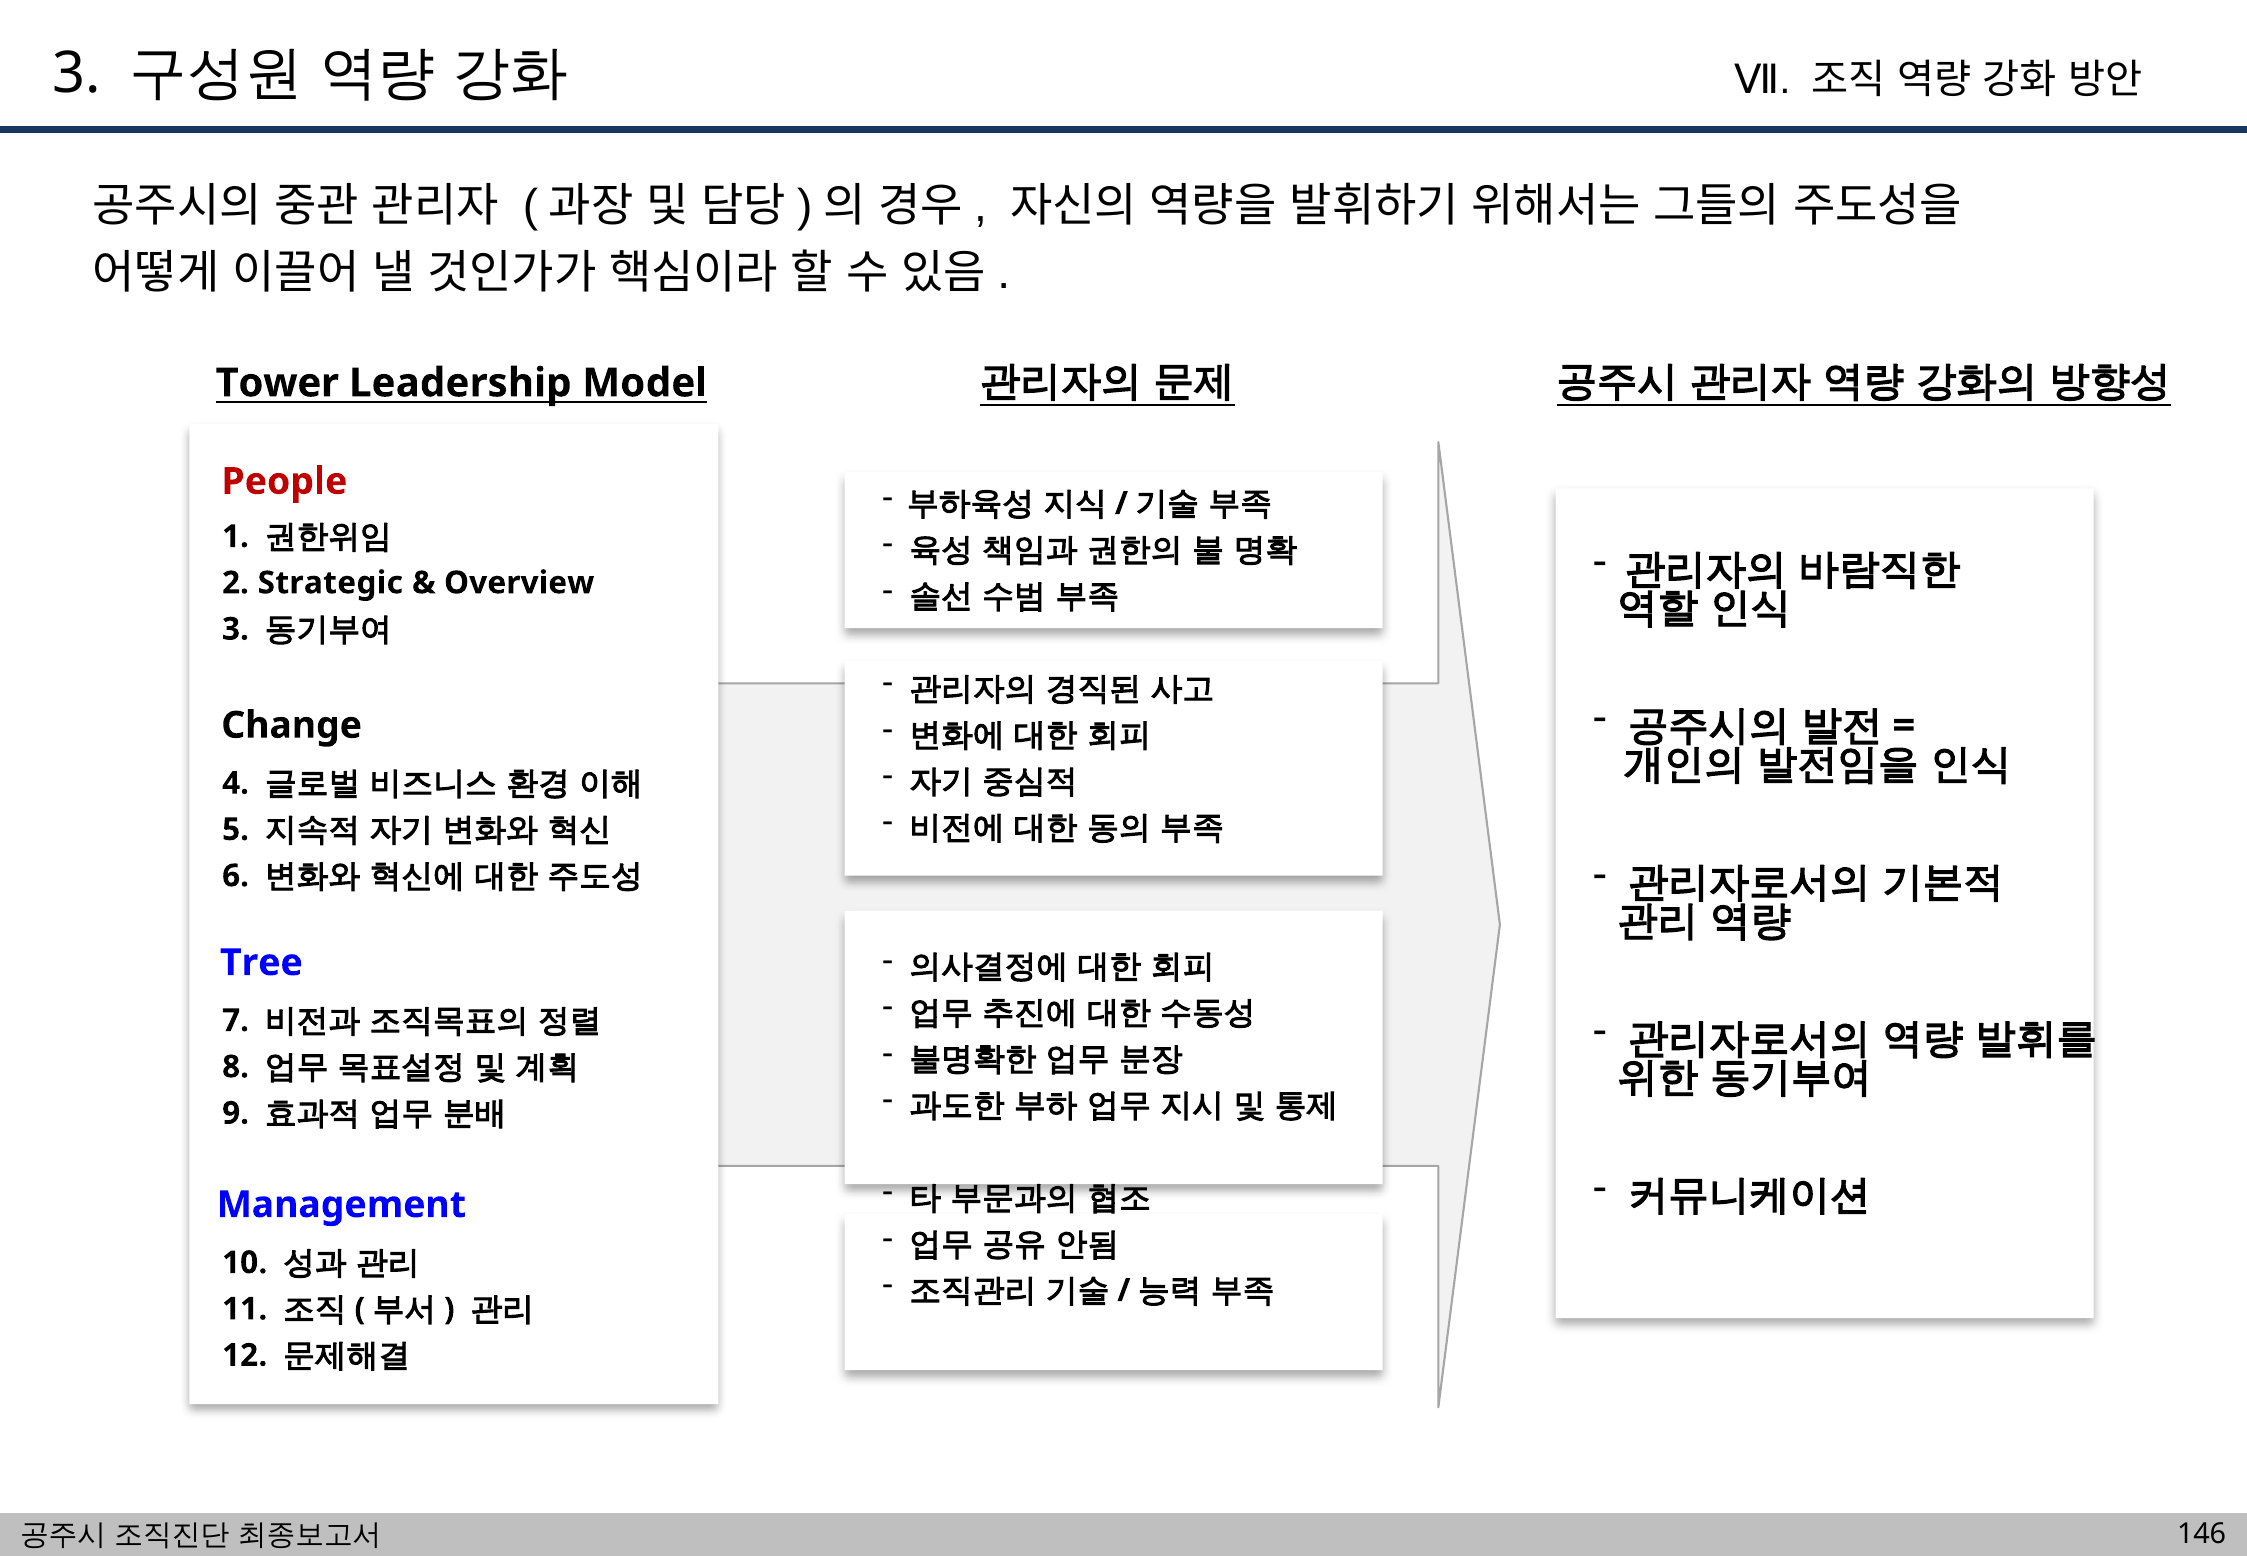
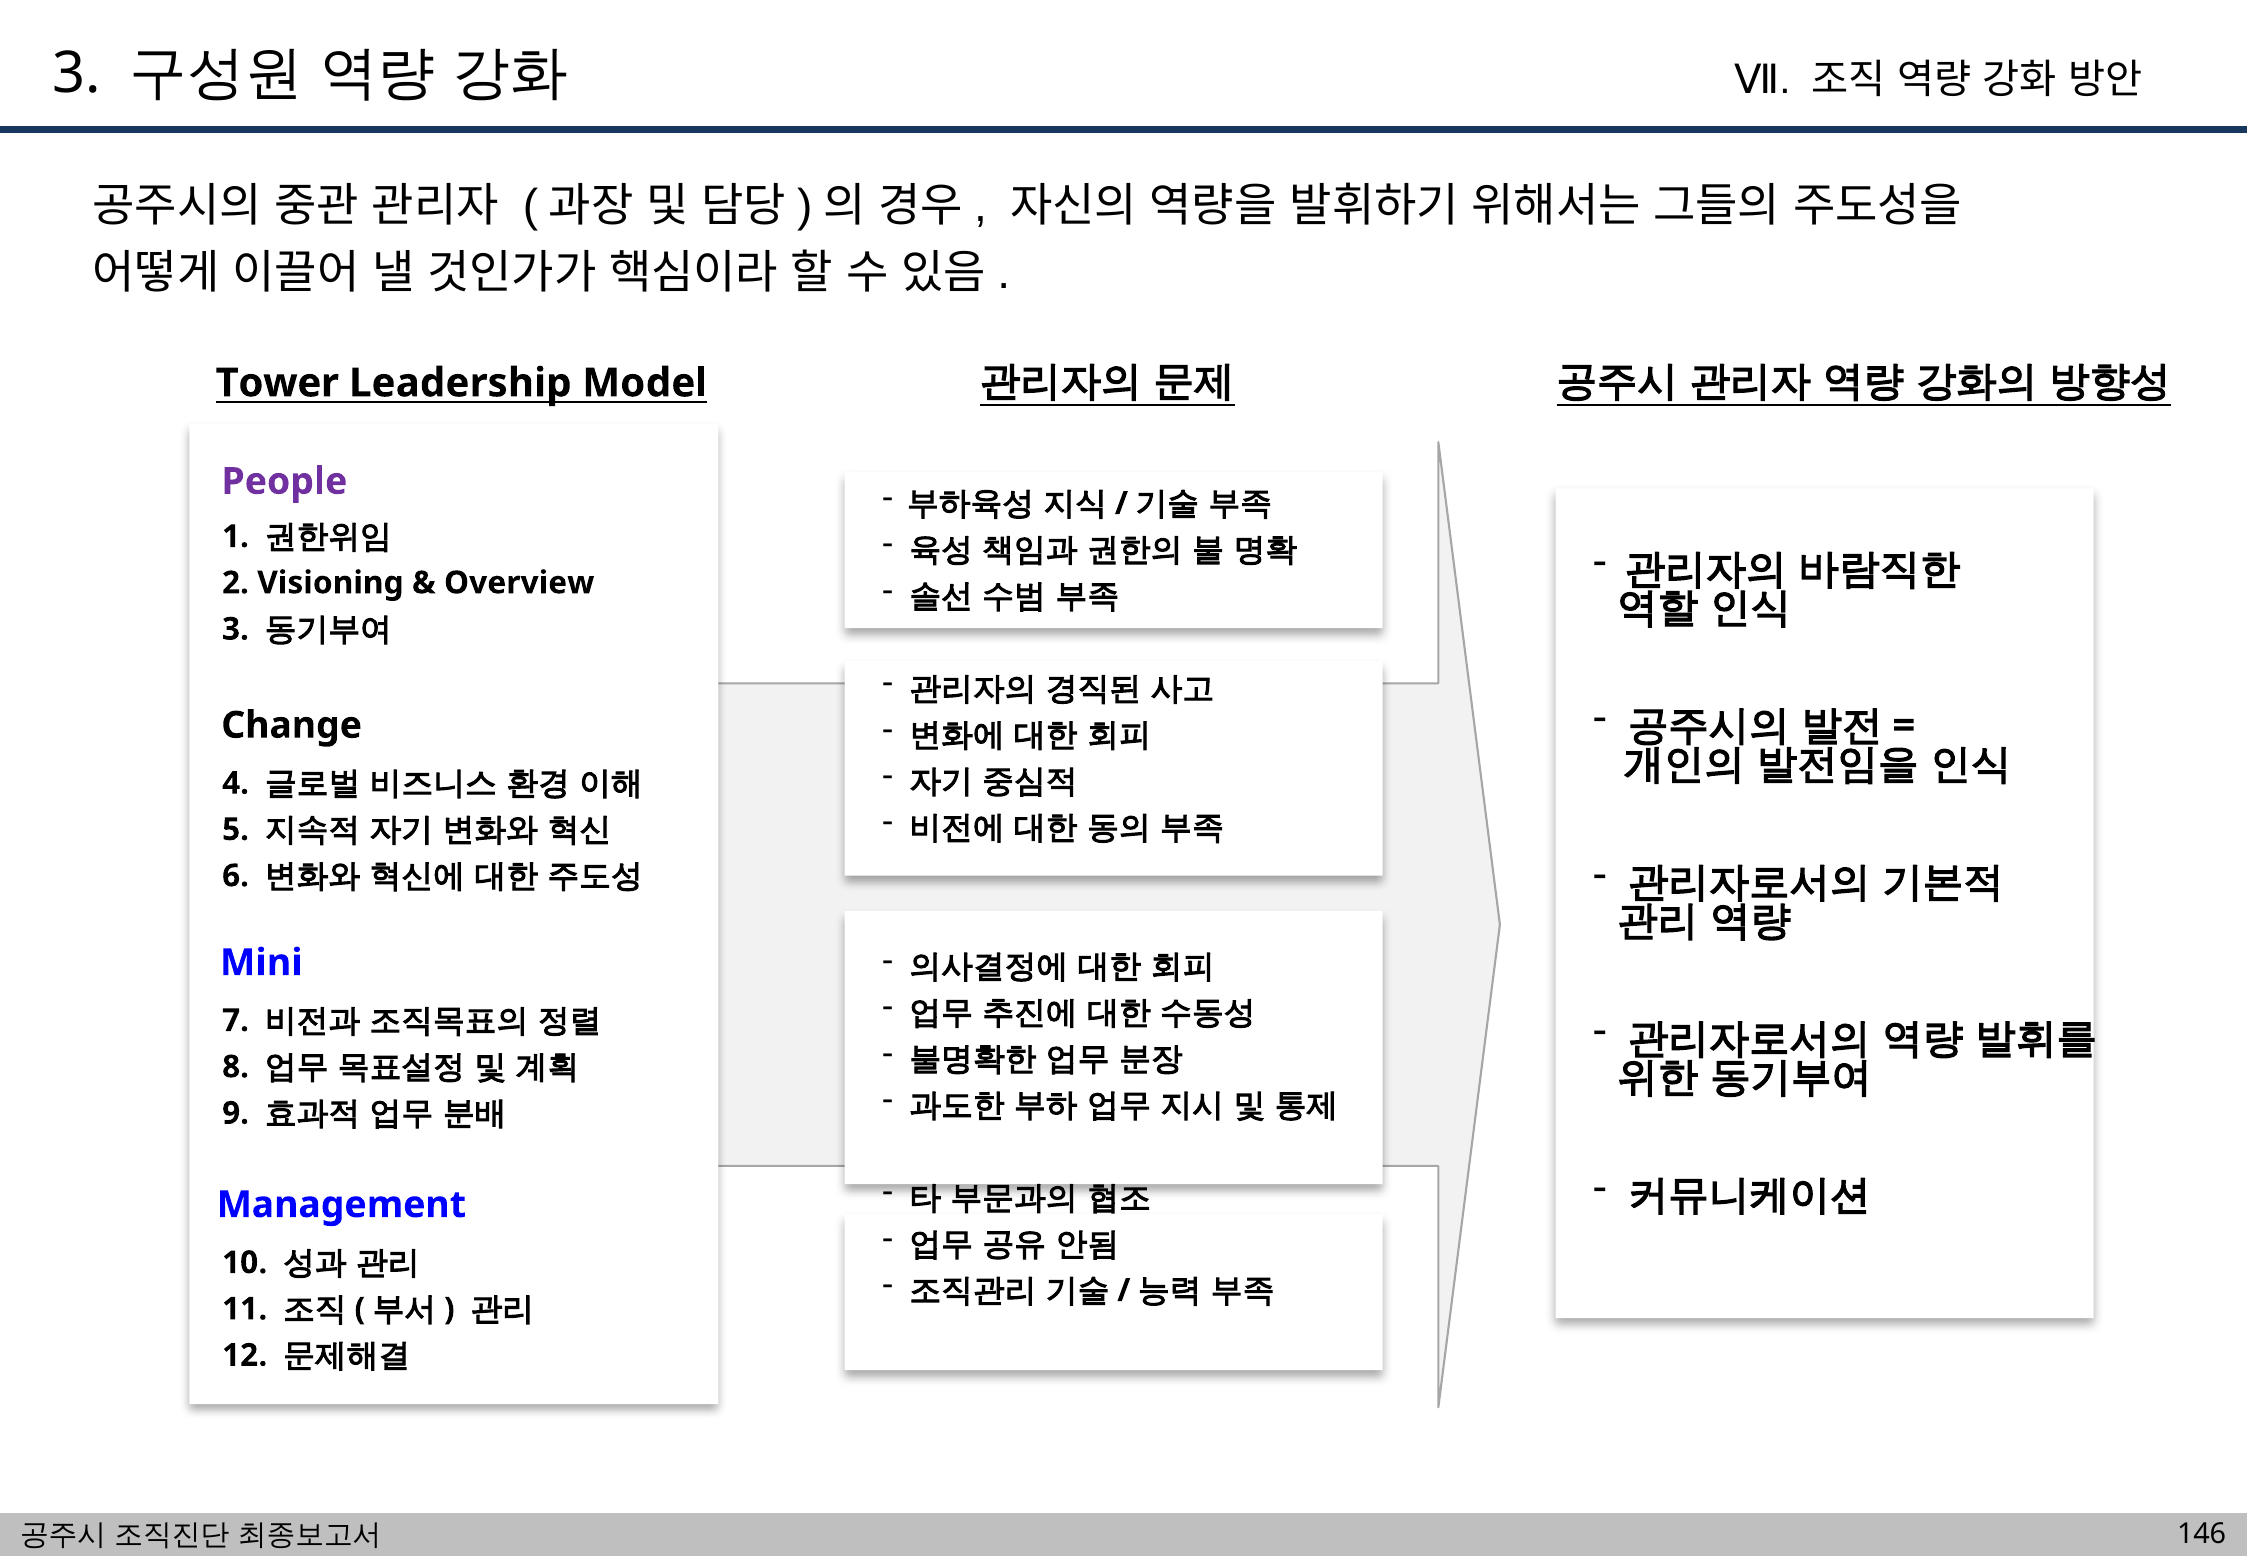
People colour: red -> purple
Strategic: Strategic -> Visioning
Tree: Tree -> Mini
